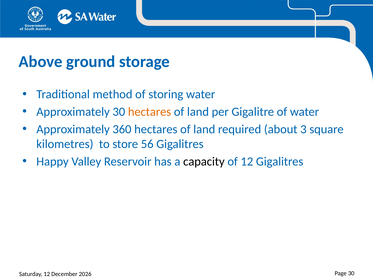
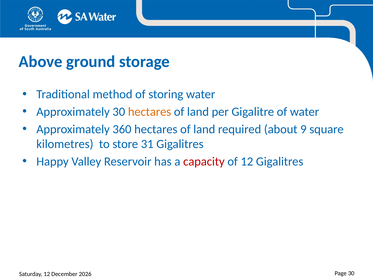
3: 3 -> 9
56: 56 -> 31
capacity colour: black -> red
